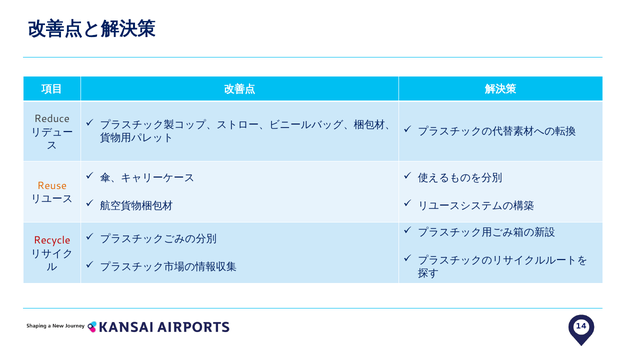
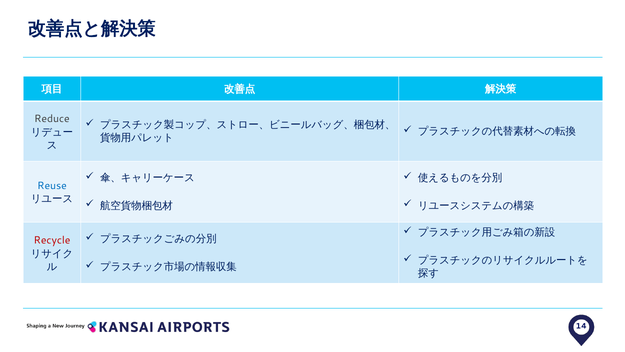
Reuse colour: orange -> blue
